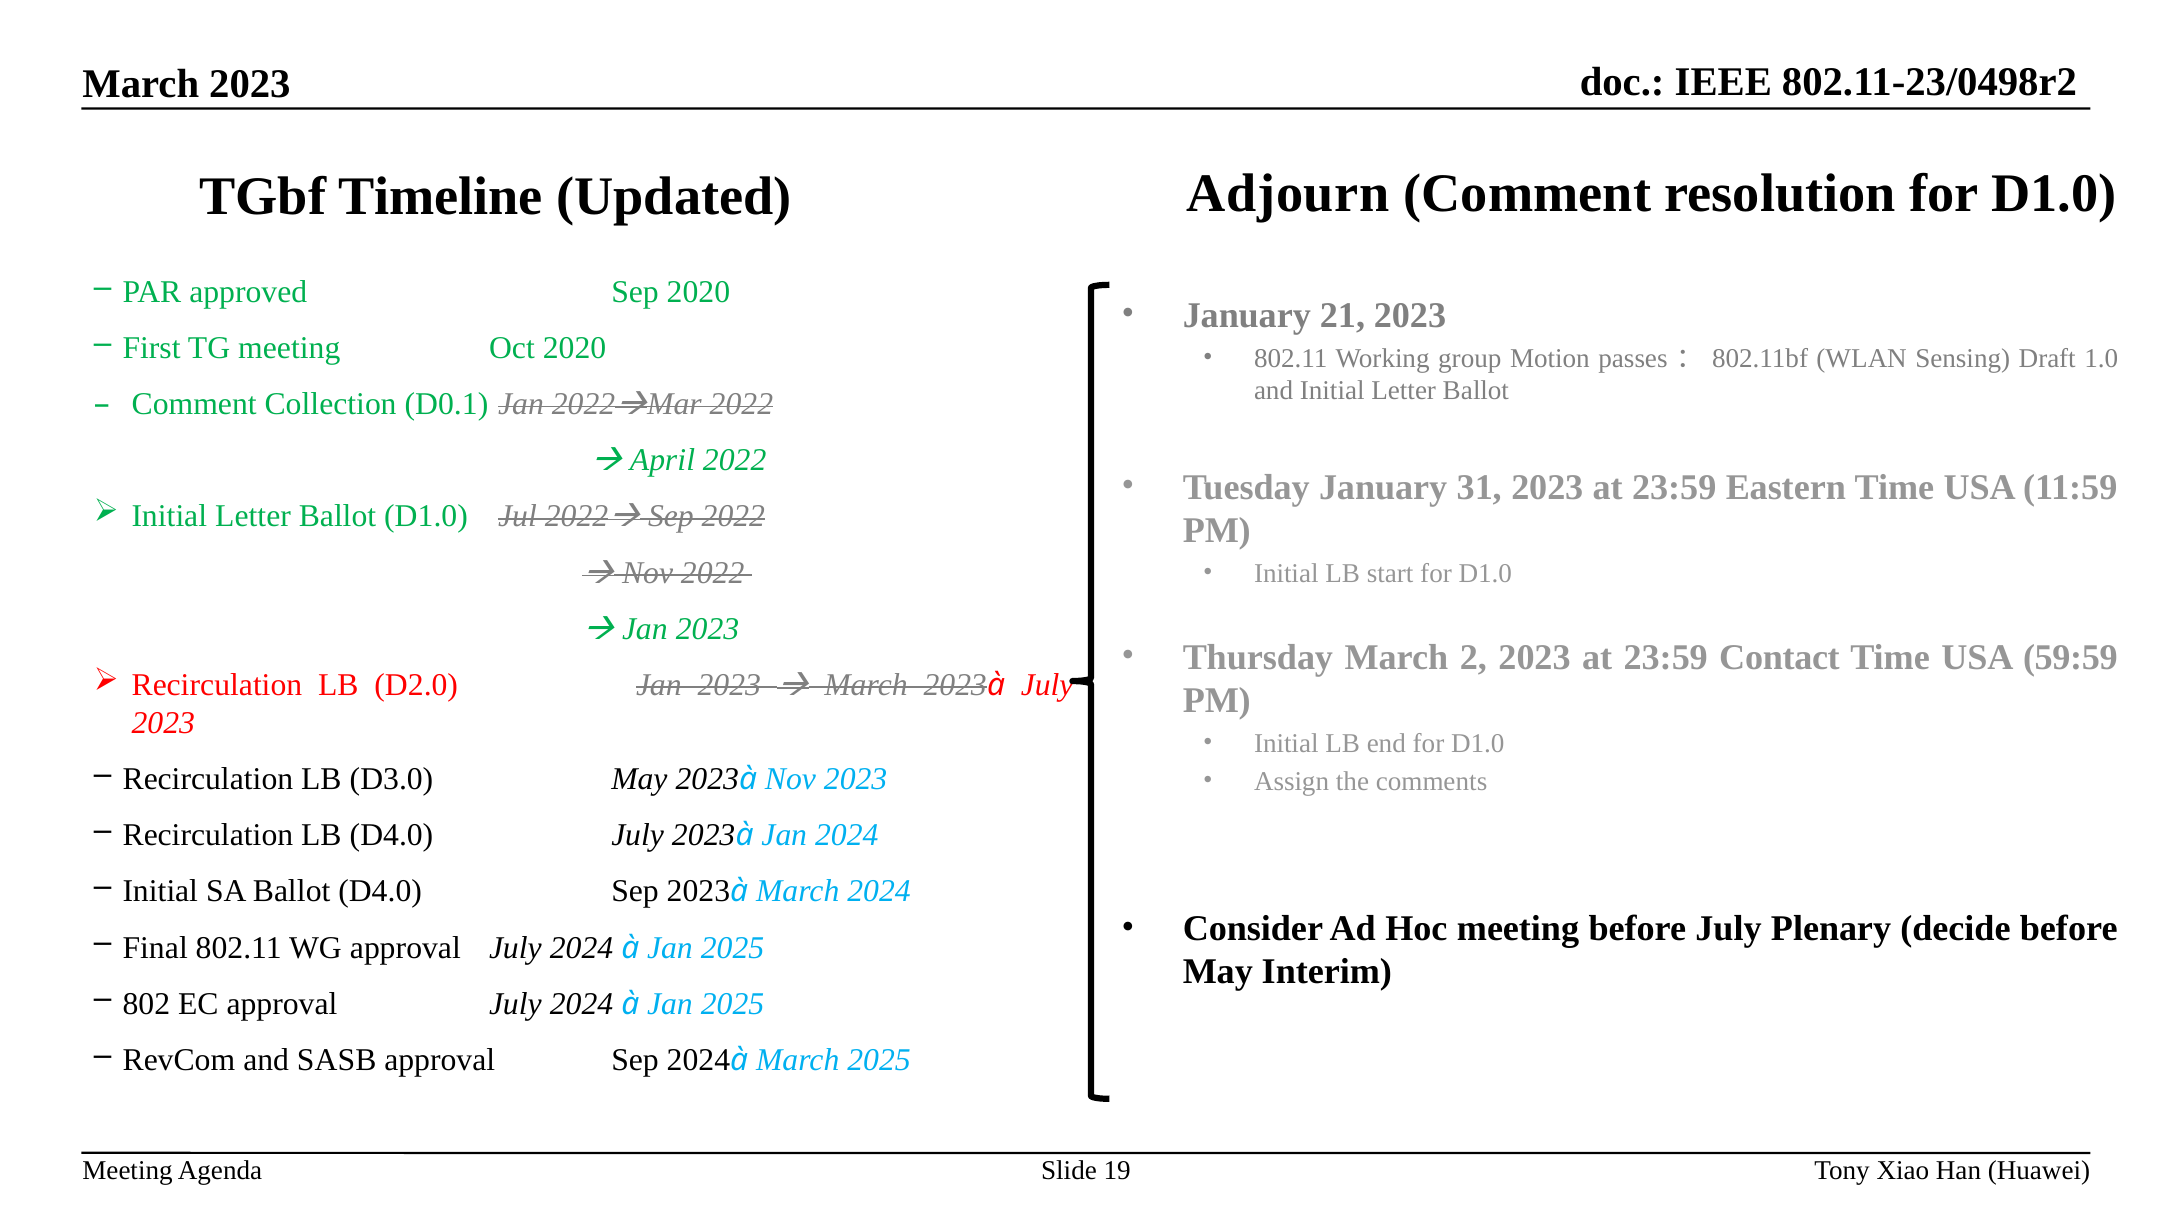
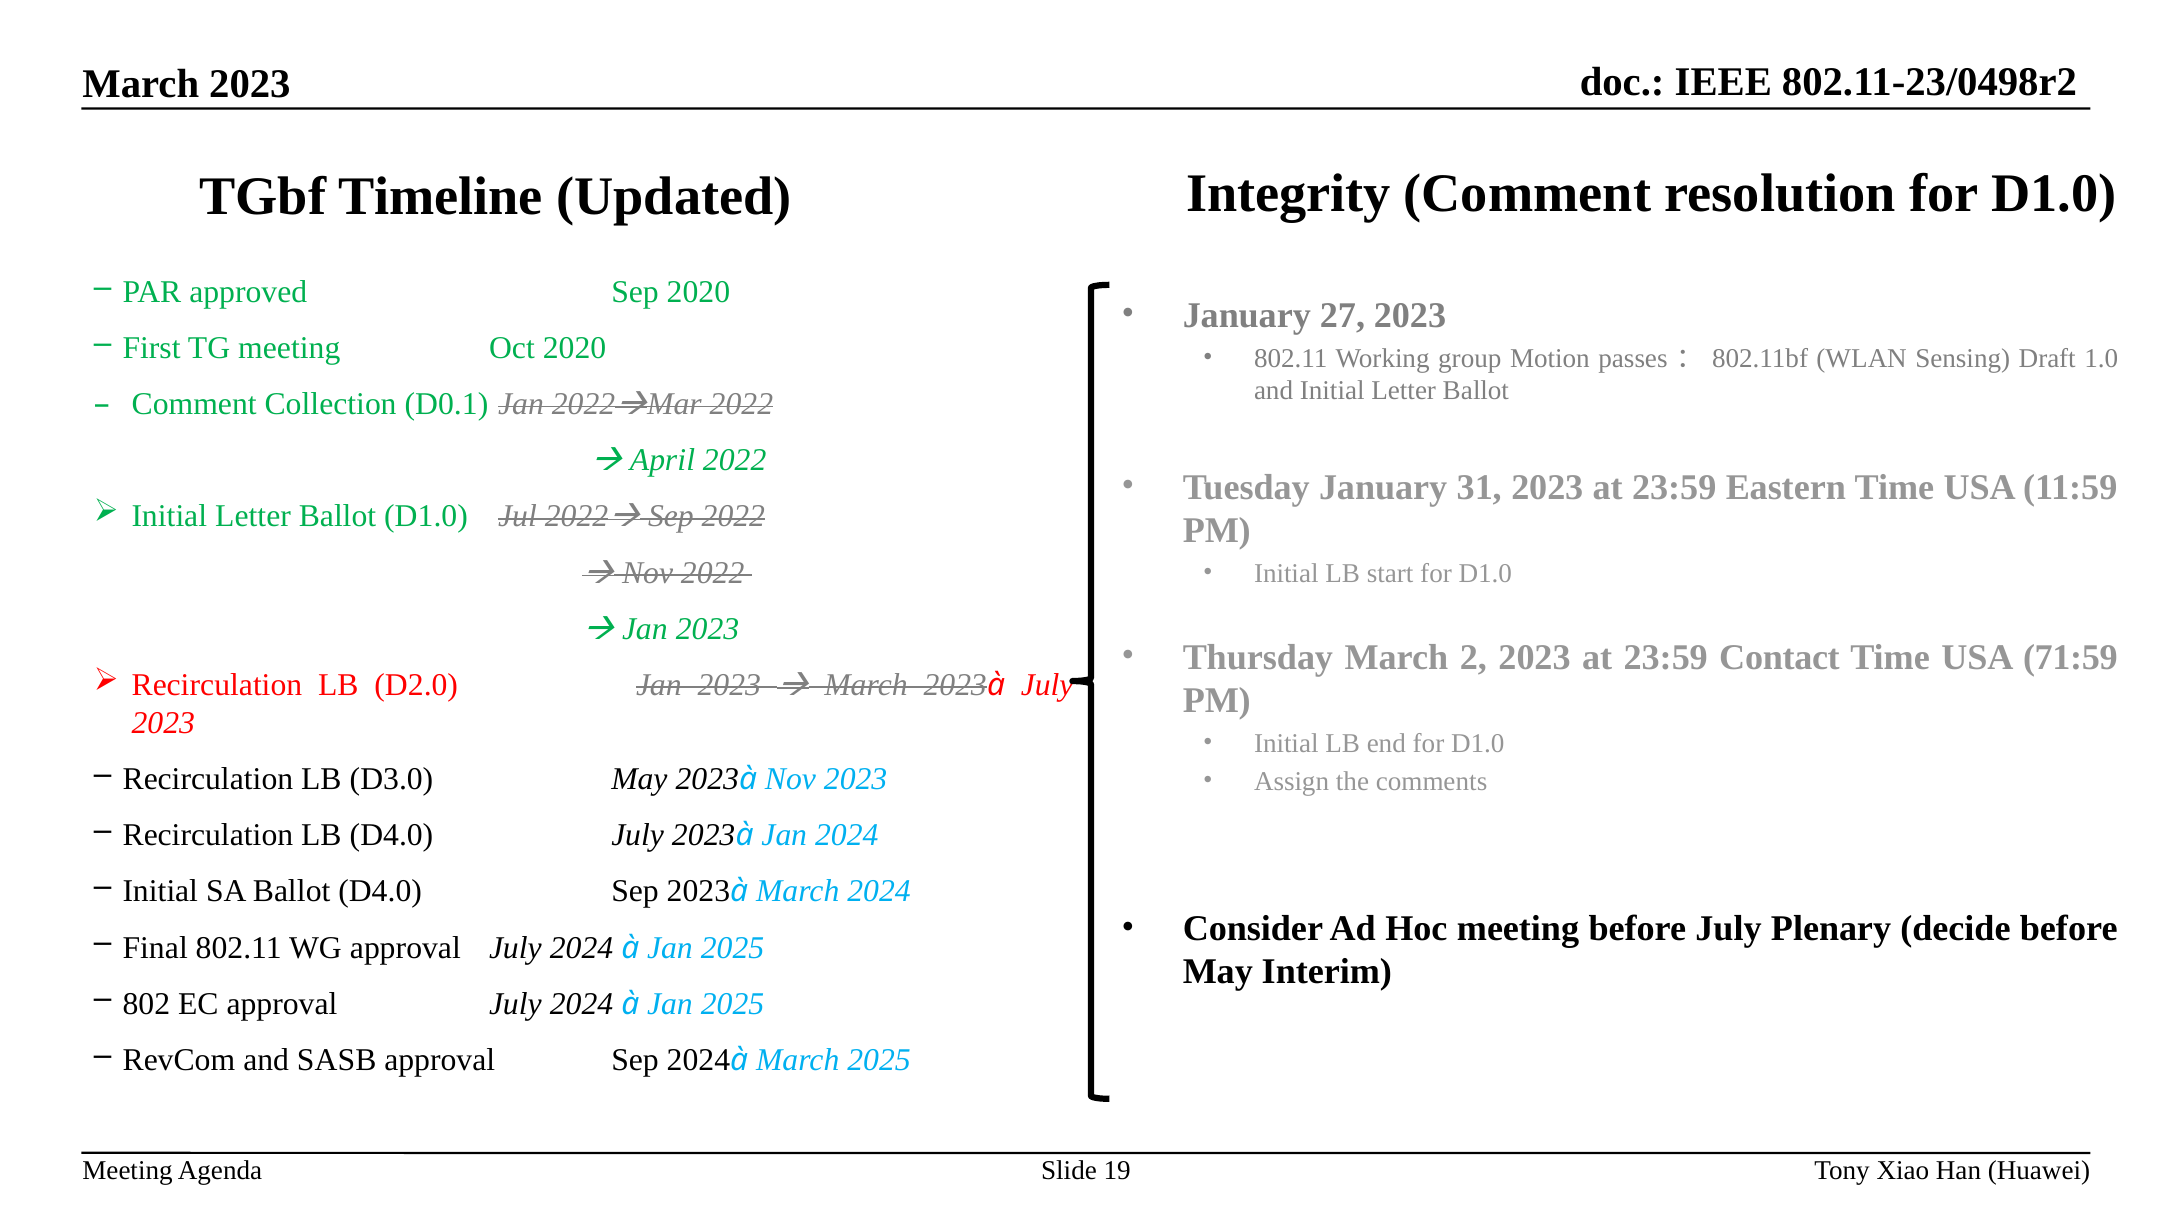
Adjourn: Adjourn -> Integrity
21: 21 -> 27
59:59: 59:59 -> 71:59
